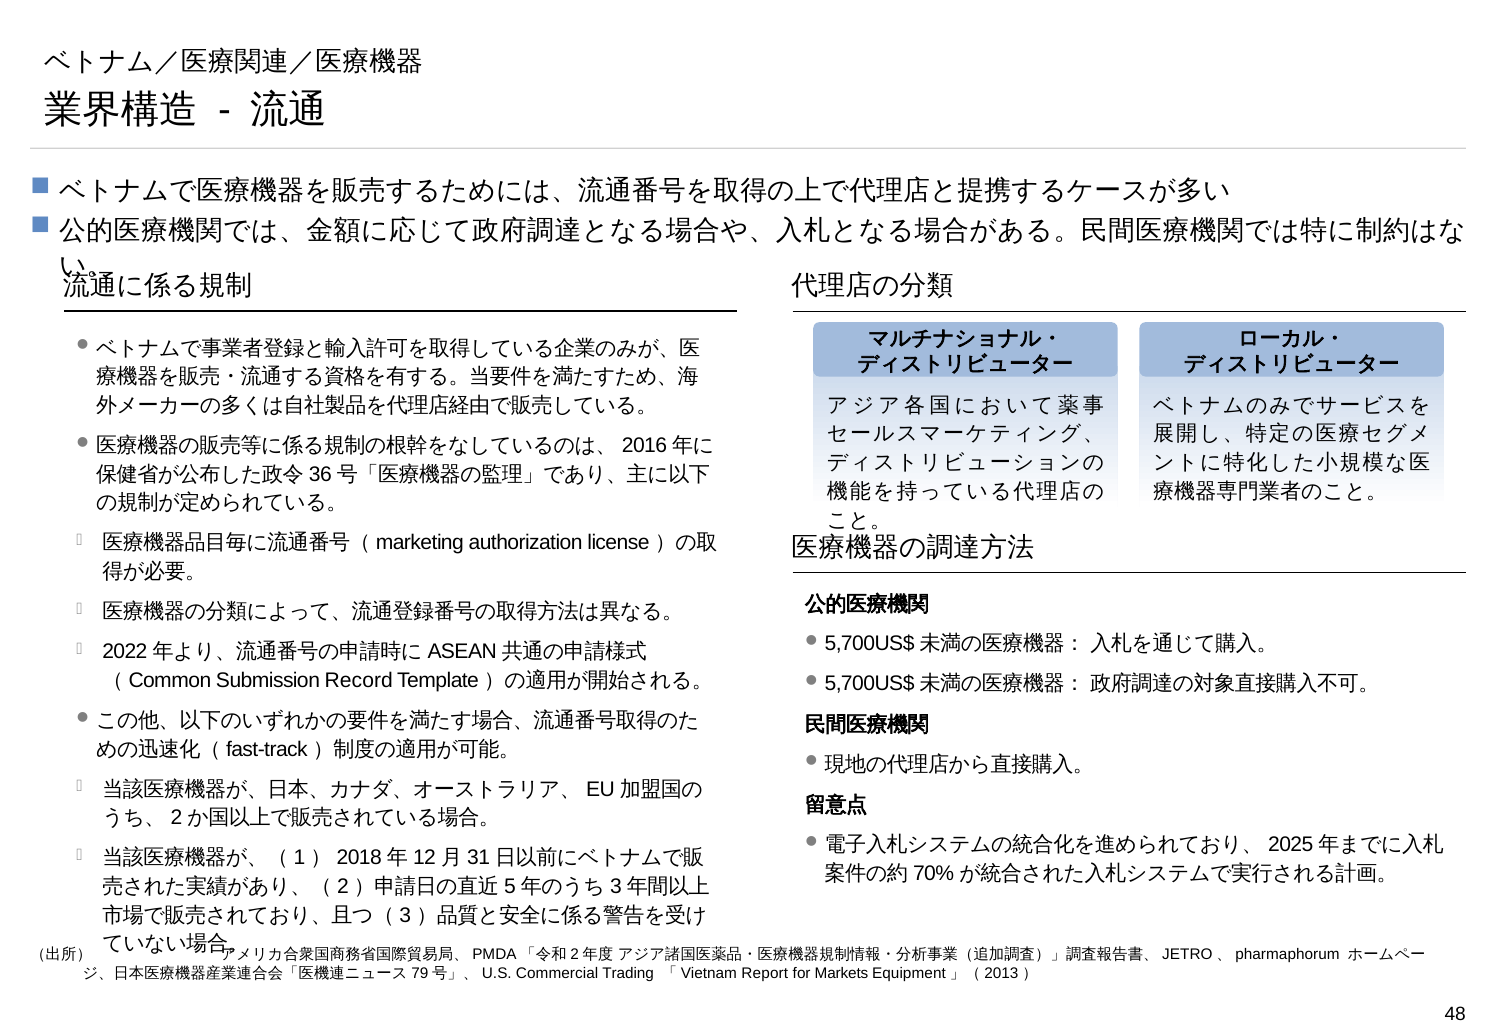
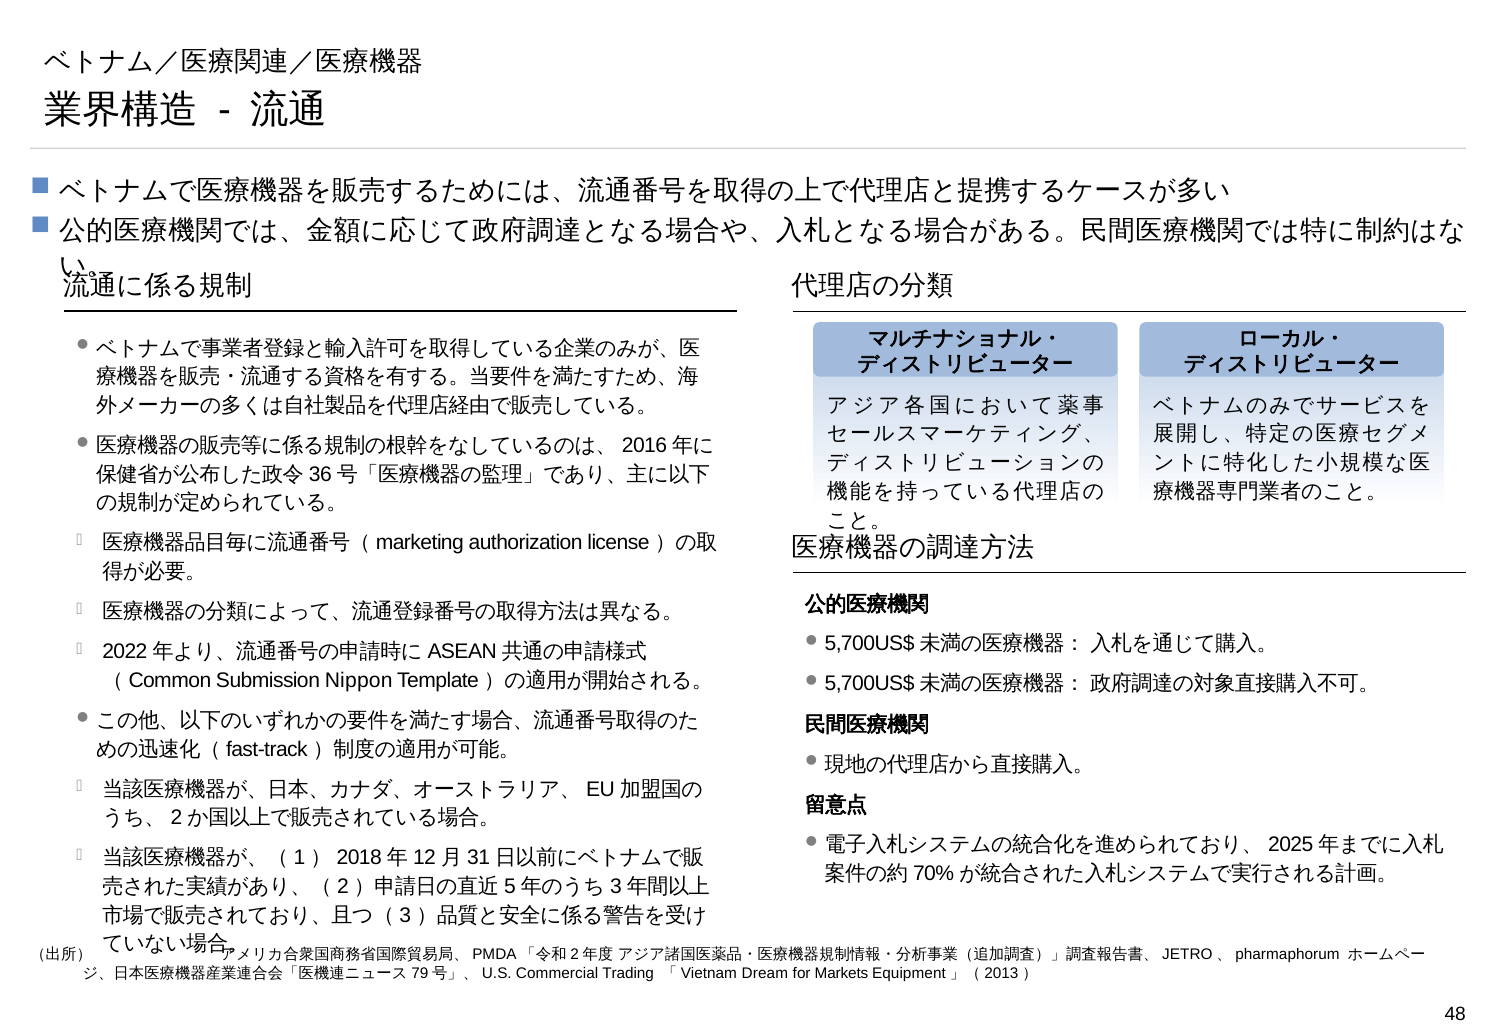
Record: Record -> Nippon
Report: Report -> Dream
